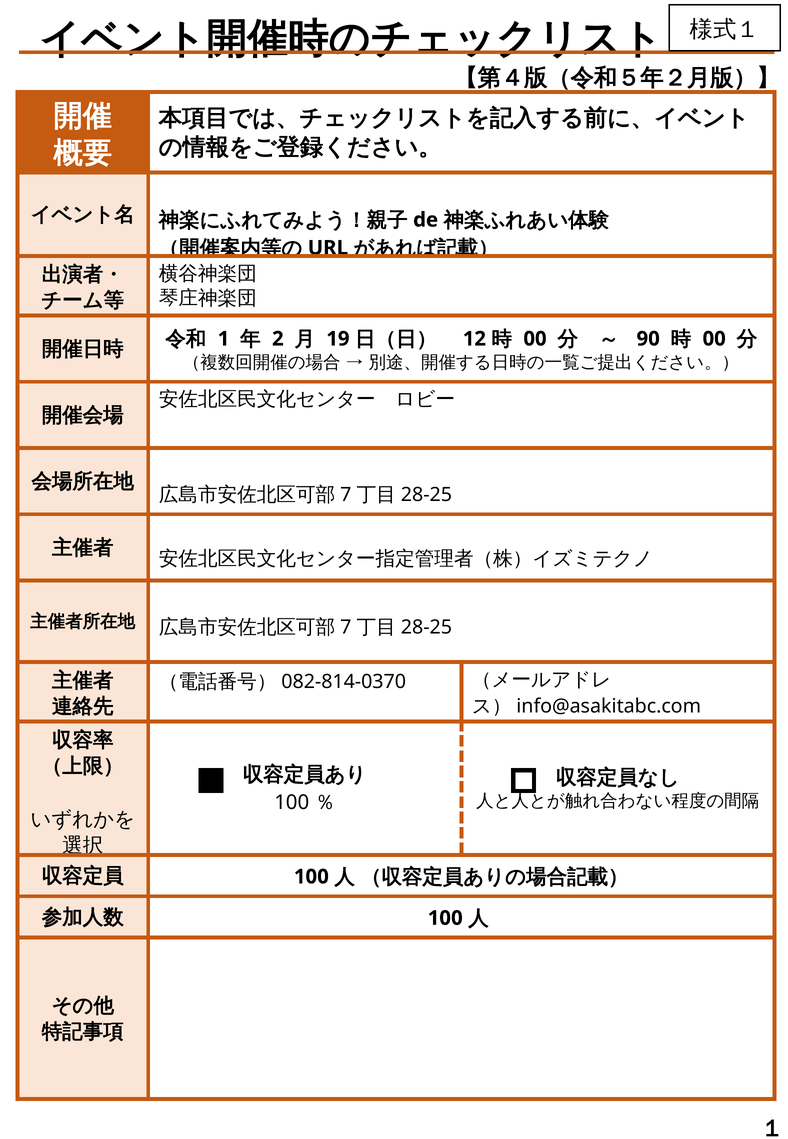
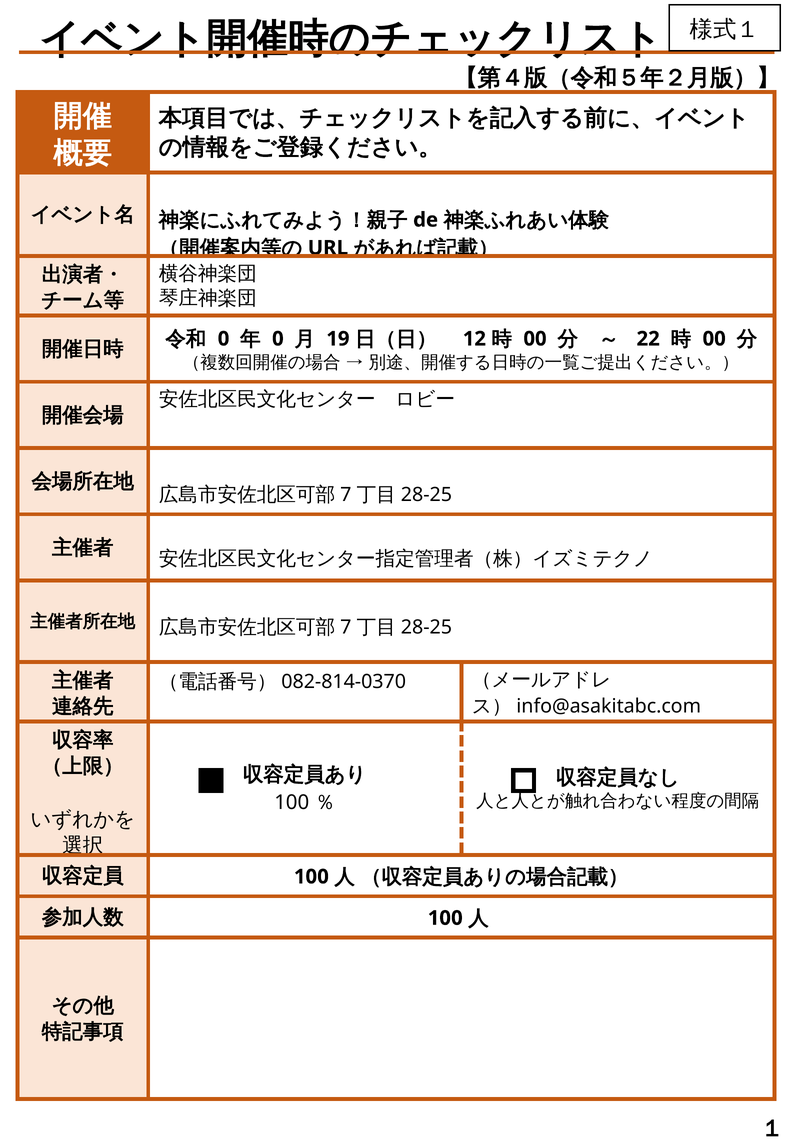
1 at (224, 339): 1 -> 0
2 at (278, 339): 2 -> 0
90: 90 -> 22
